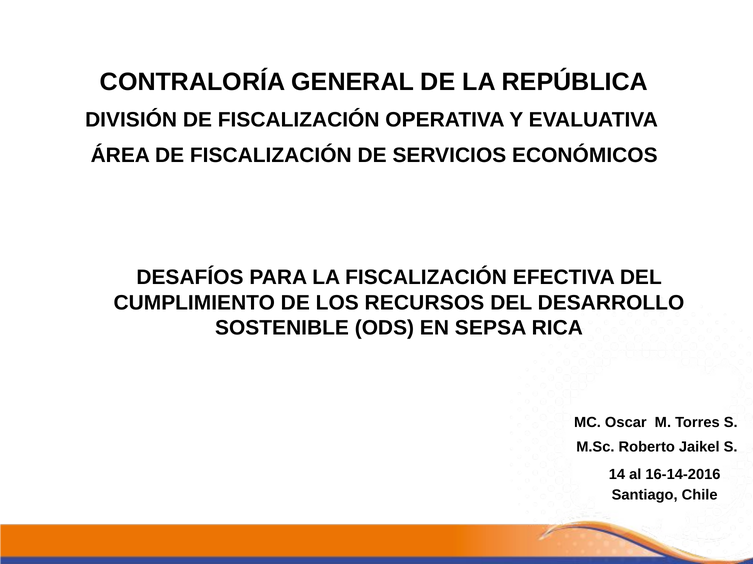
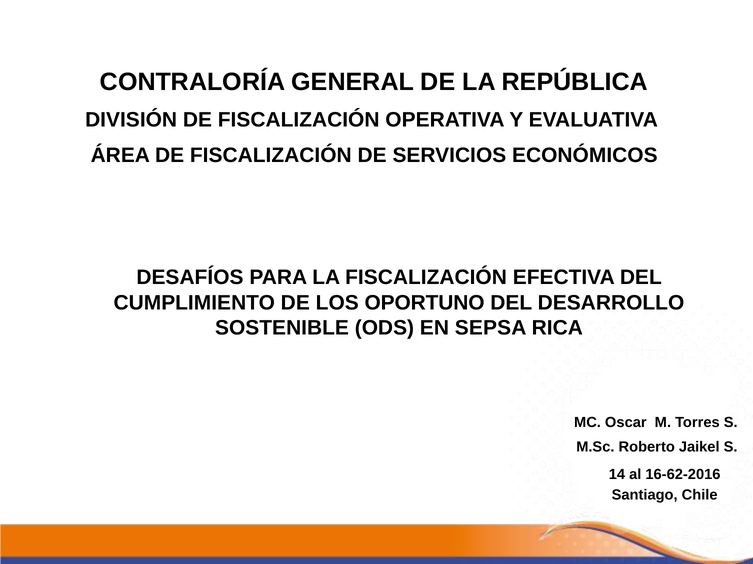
RECURSOS: RECURSOS -> OPORTUNO
16-14-2016: 16-14-2016 -> 16-62-2016
